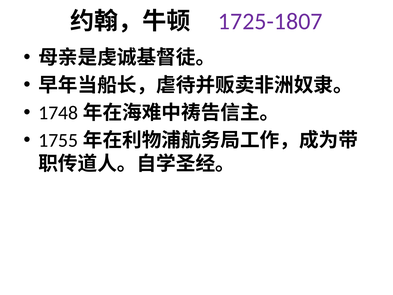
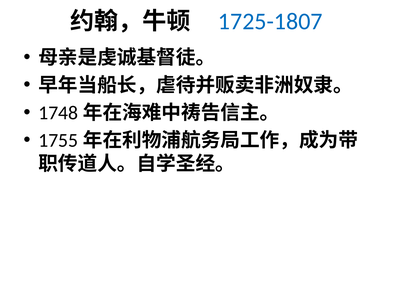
1725-1807 colour: purple -> blue
